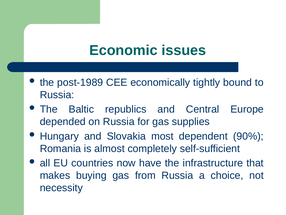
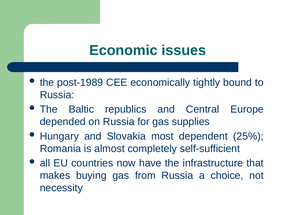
90%: 90% -> 25%
